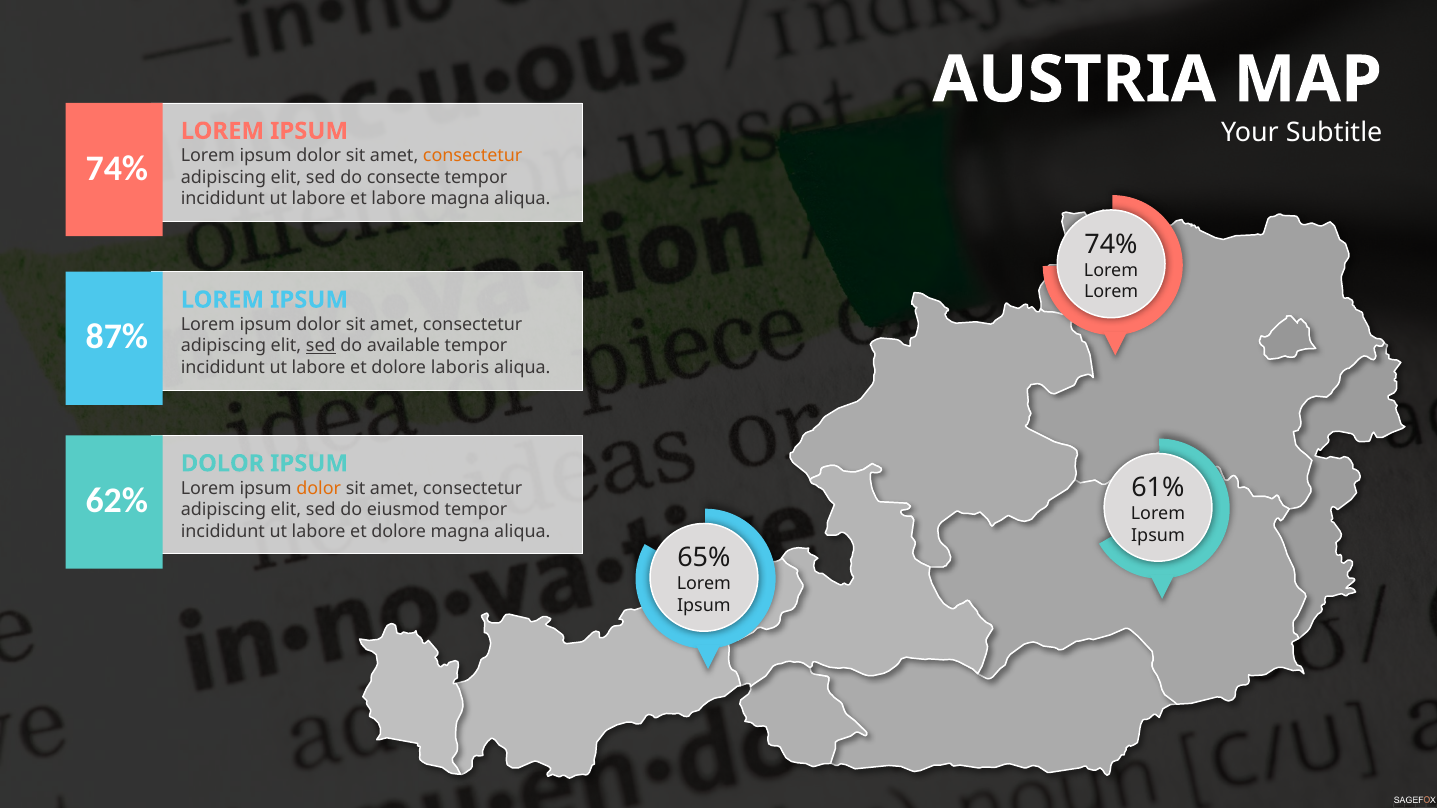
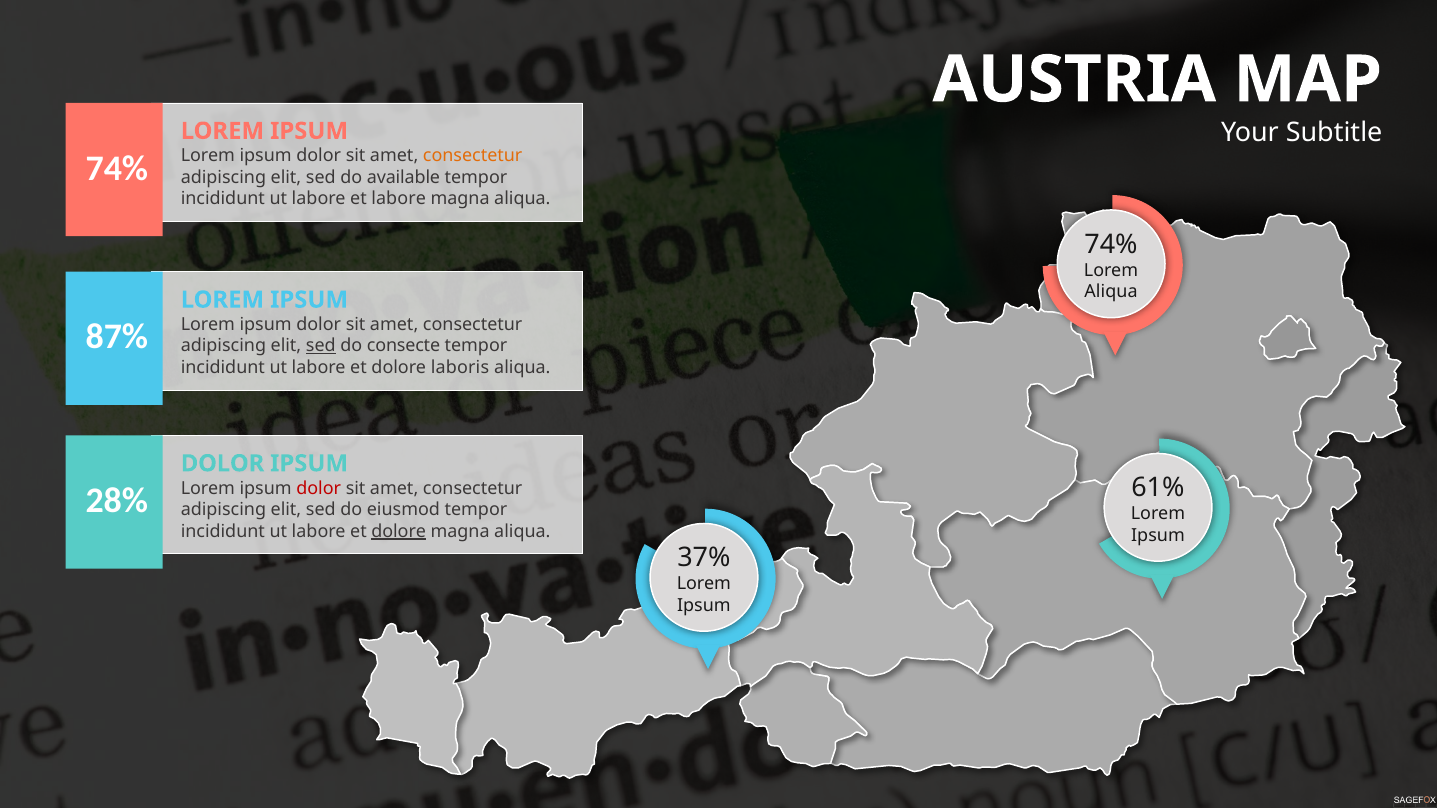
consecte: consecte -> available
Lorem at (1111, 292): Lorem -> Aliqua
available: available -> consecte
dolor at (319, 488) colour: orange -> red
62%: 62% -> 28%
dolore at (399, 531) underline: none -> present
65%: 65% -> 37%
